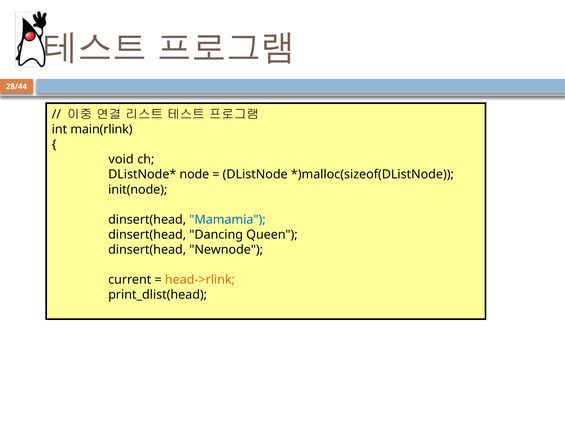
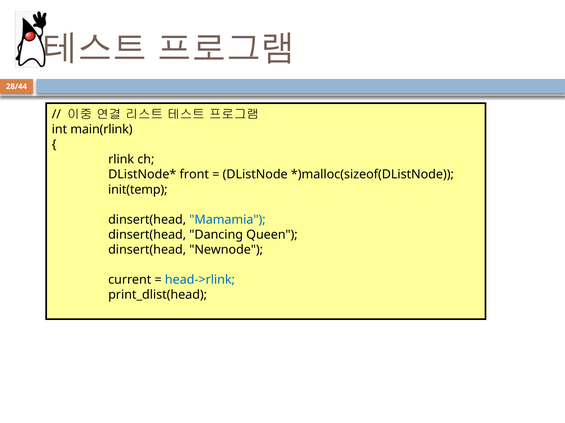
void: void -> rlink
node: node -> front
init(node: init(node -> init(temp
head->rlink colour: orange -> blue
